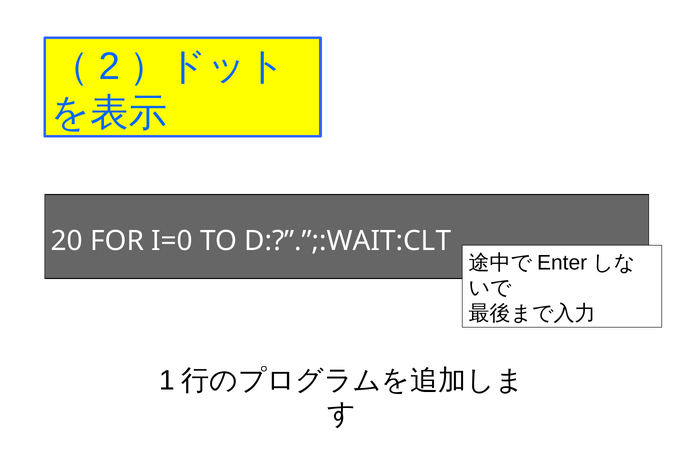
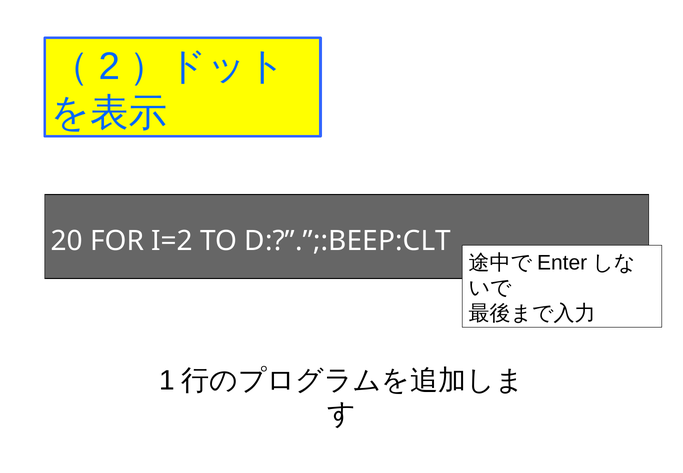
I=0: I=0 -> I=2
D:?”.”;:WAIT:CLT: D:?”.”;:WAIT:CLT -> D:?”.”;:BEEP:CLT
